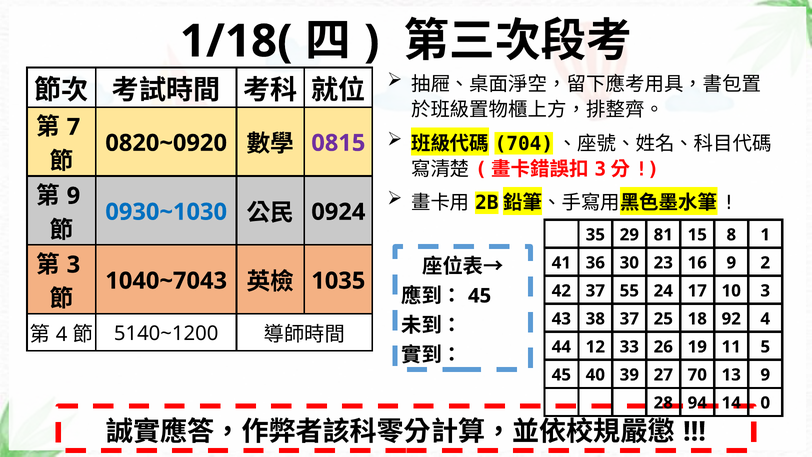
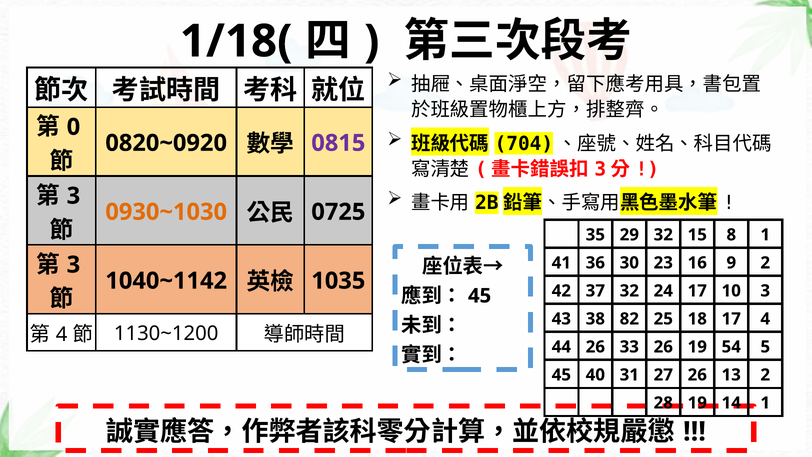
7: 7 -> 0
9 at (73, 196): 9 -> 3
0930~1030 colour: blue -> orange
0924: 0924 -> 0725
29 81: 81 -> 32
1040~7043: 1040~7043 -> 1040~1142
37 55: 55 -> 32
38 37: 37 -> 82
18 92: 92 -> 17
5140~1200: 5140~1200 -> 1130~1200
44 12: 12 -> 26
11: 11 -> 54
39: 39 -> 31
27 70: 70 -> 26
13 9: 9 -> 2
28 94: 94 -> 19
14 0: 0 -> 1
